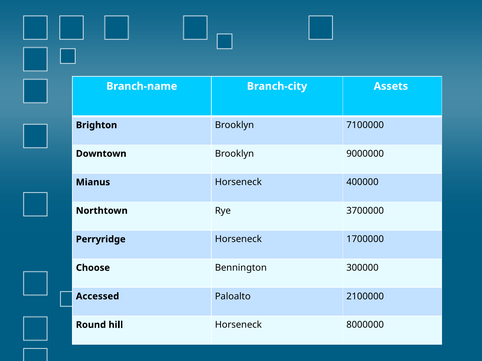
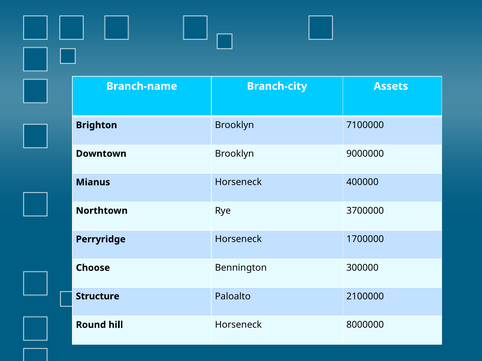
Accessed: Accessed -> Structure
